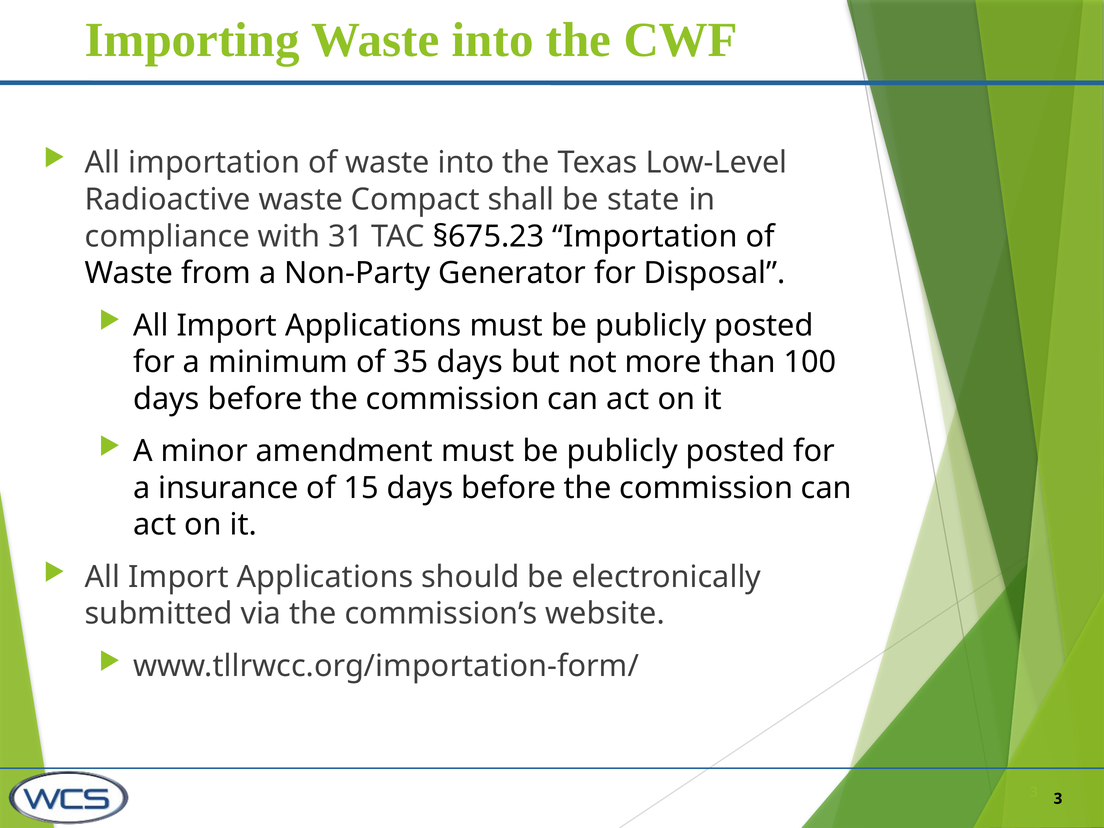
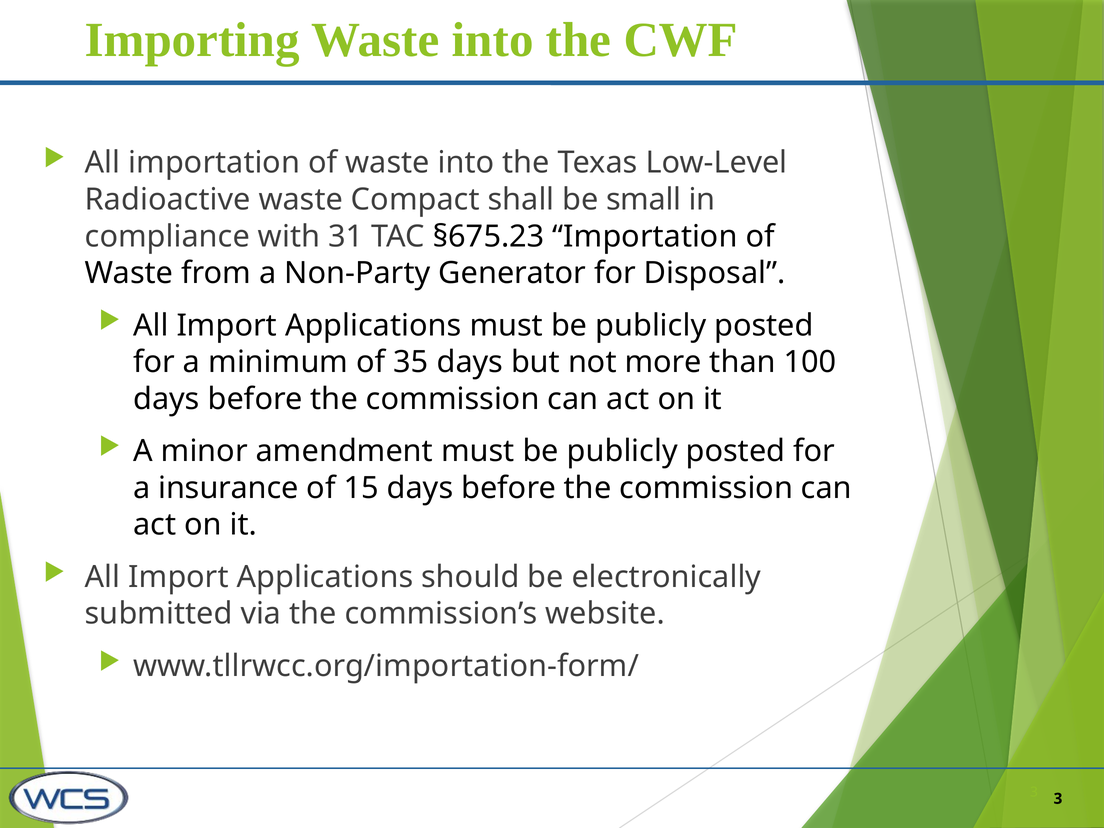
state: state -> small
